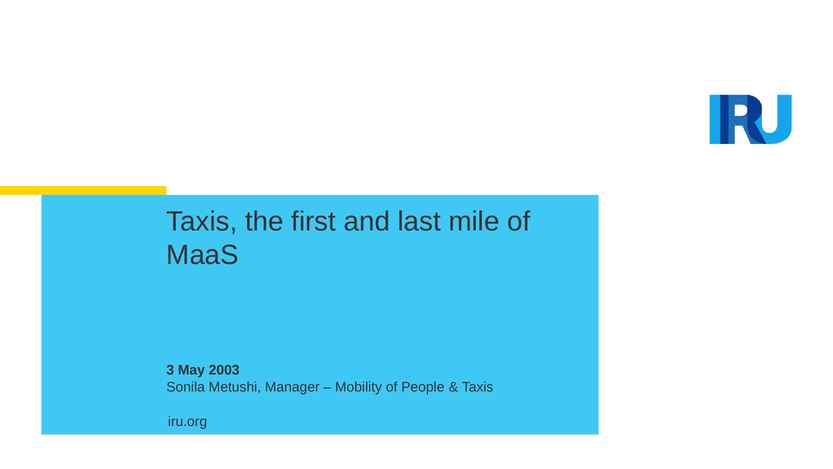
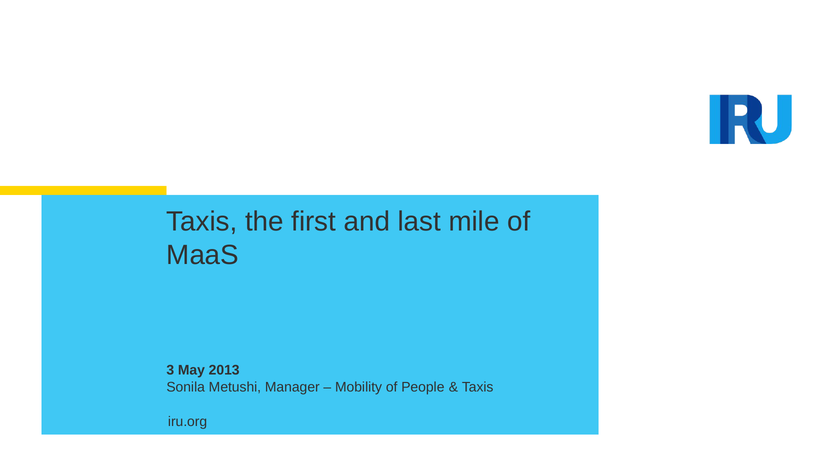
2003: 2003 -> 2013
